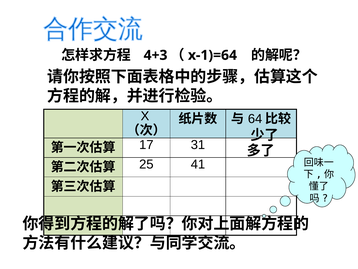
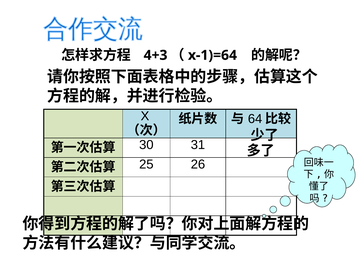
17: 17 -> 30
41: 41 -> 26
